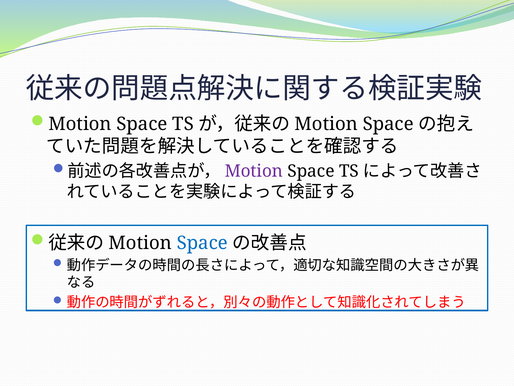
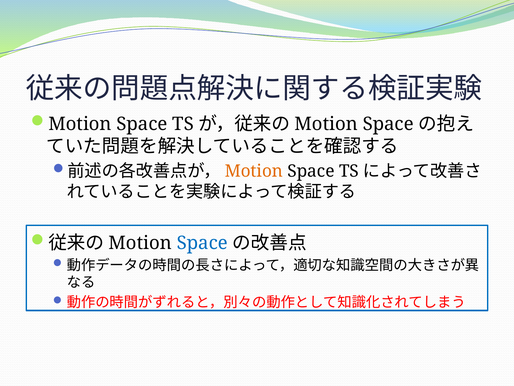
Motion at (254, 171) colour: purple -> orange
